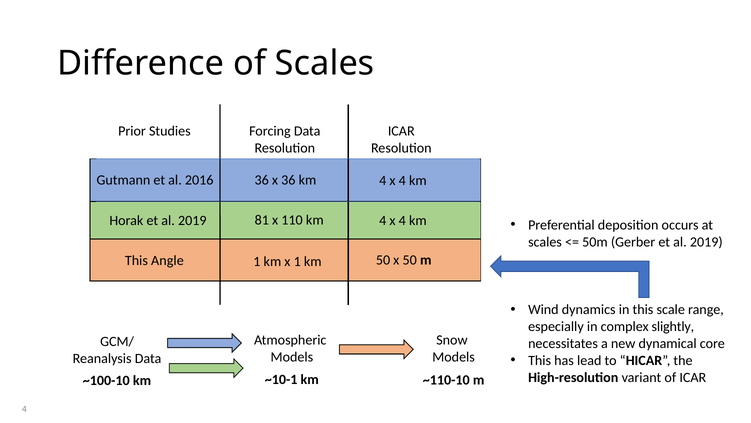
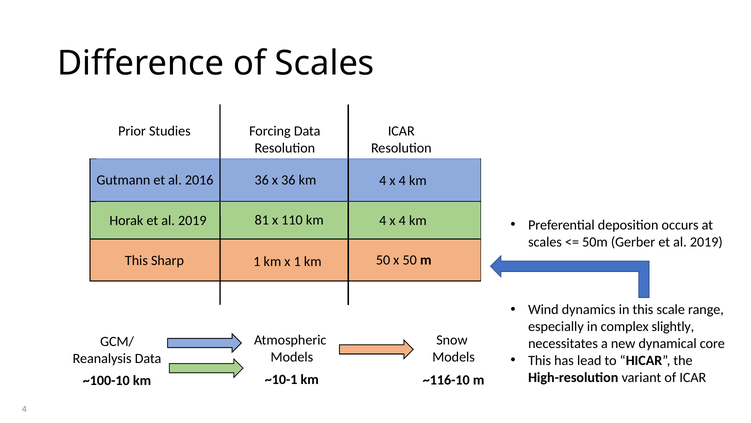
Angle: Angle -> Sharp
~110-10: ~110-10 -> ~116-10
